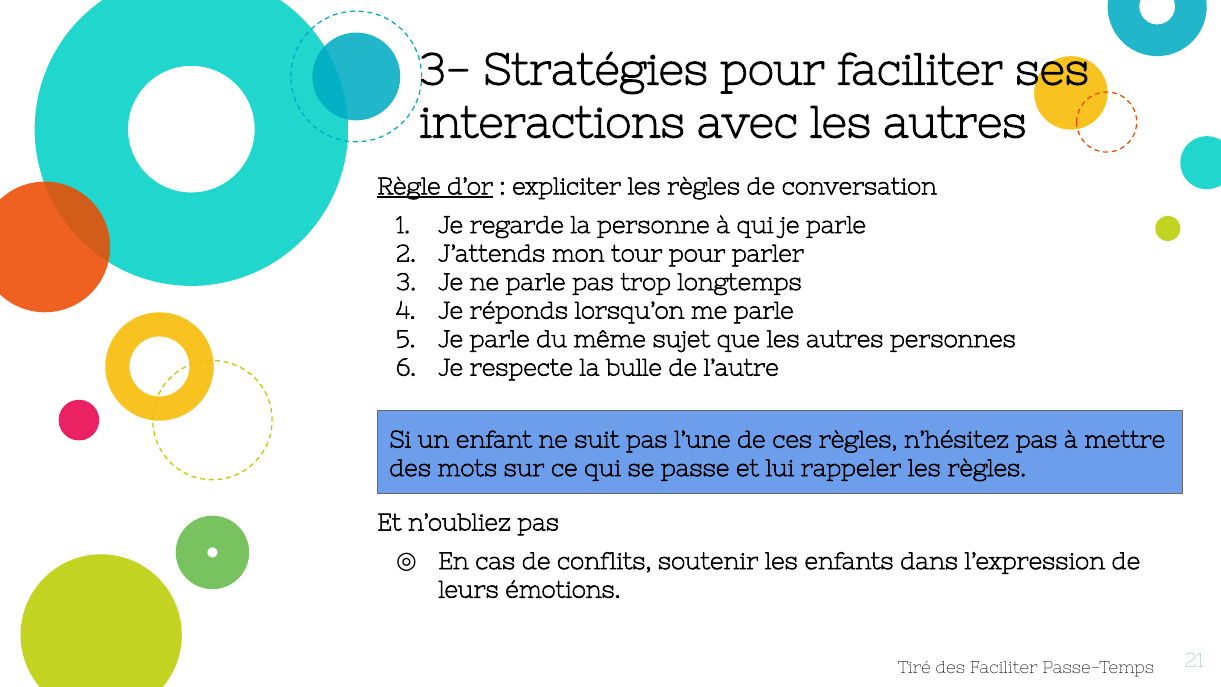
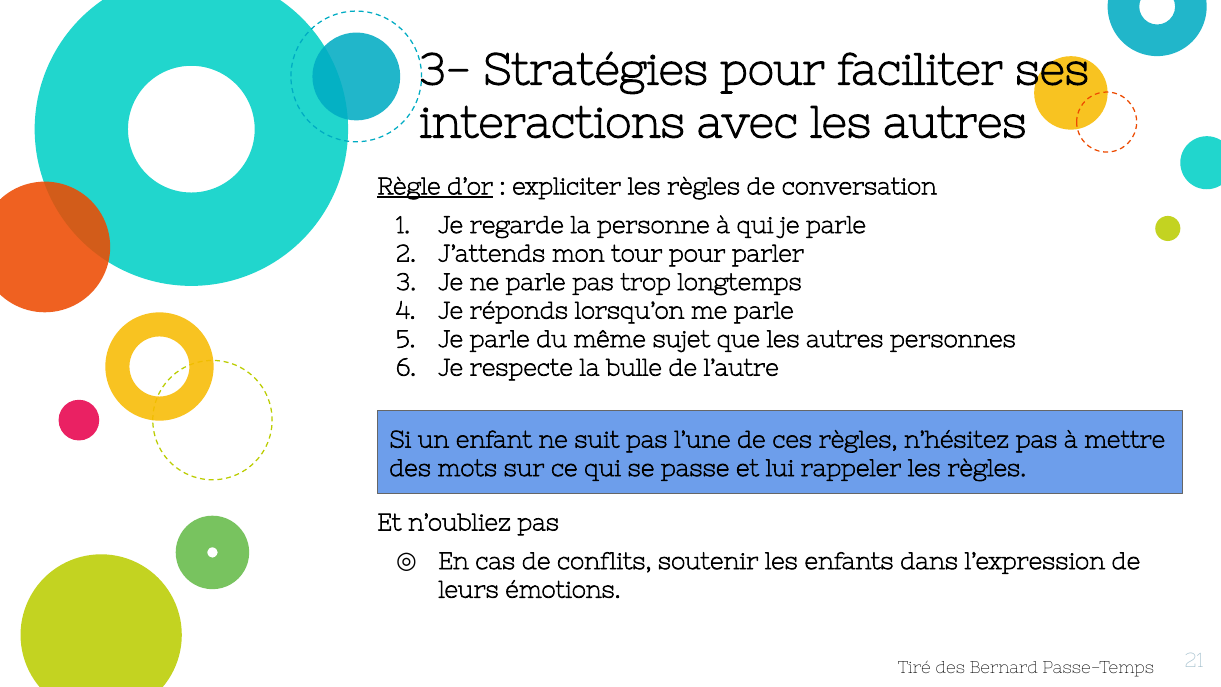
des Faciliter: Faciliter -> Bernard
